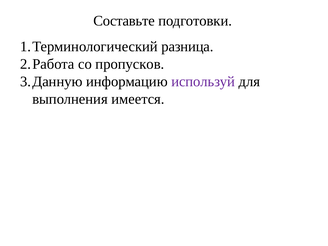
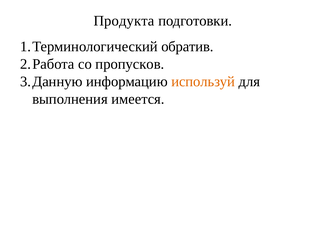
Составьте: Составьте -> Продукта
разница: разница -> обратив
используй colour: purple -> orange
